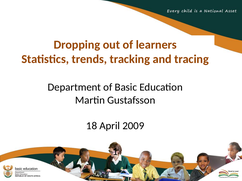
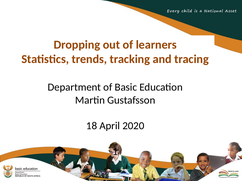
2009: 2009 -> 2020
